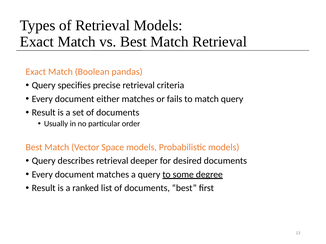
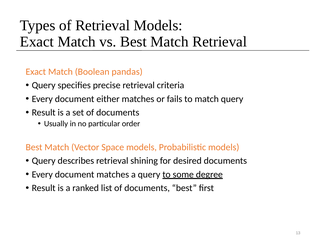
deeper: deeper -> shining
